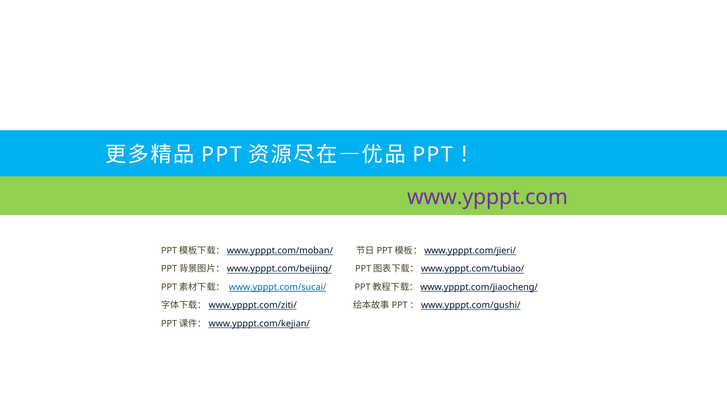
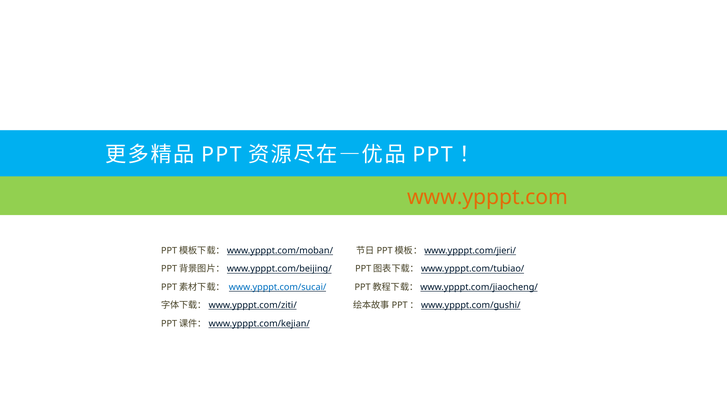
www.ypppt.com colour: purple -> orange
